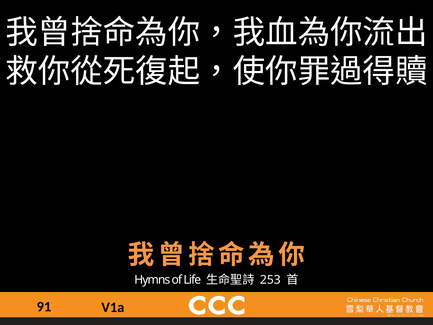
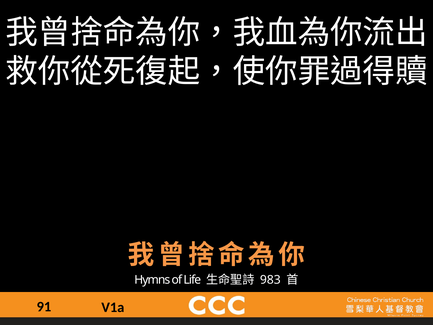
253: 253 -> 983
